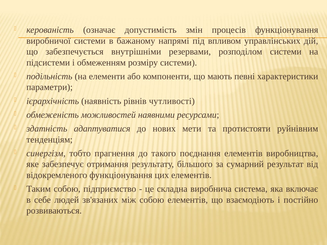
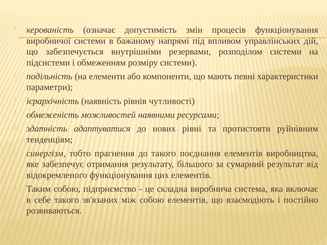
мети: мети -> рівні
себе людей: людей -> такого
